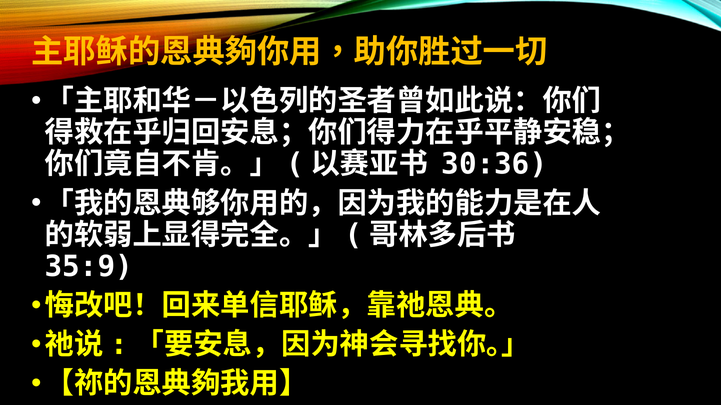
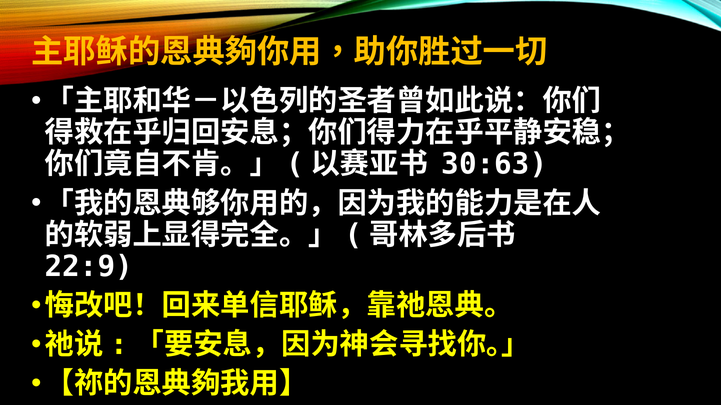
30:36: 30:36 -> 30:63
35:9: 35:9 -> 22:9
